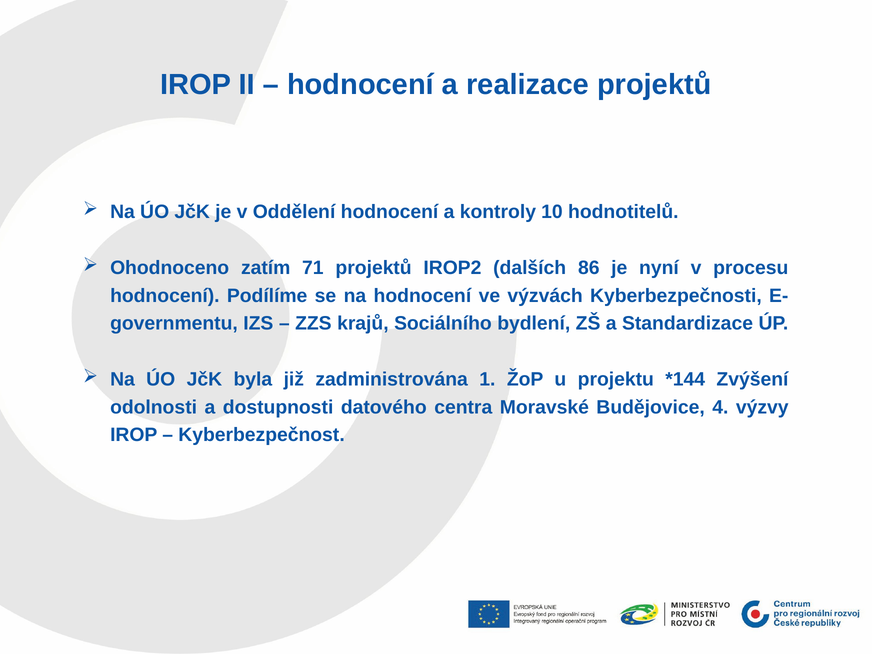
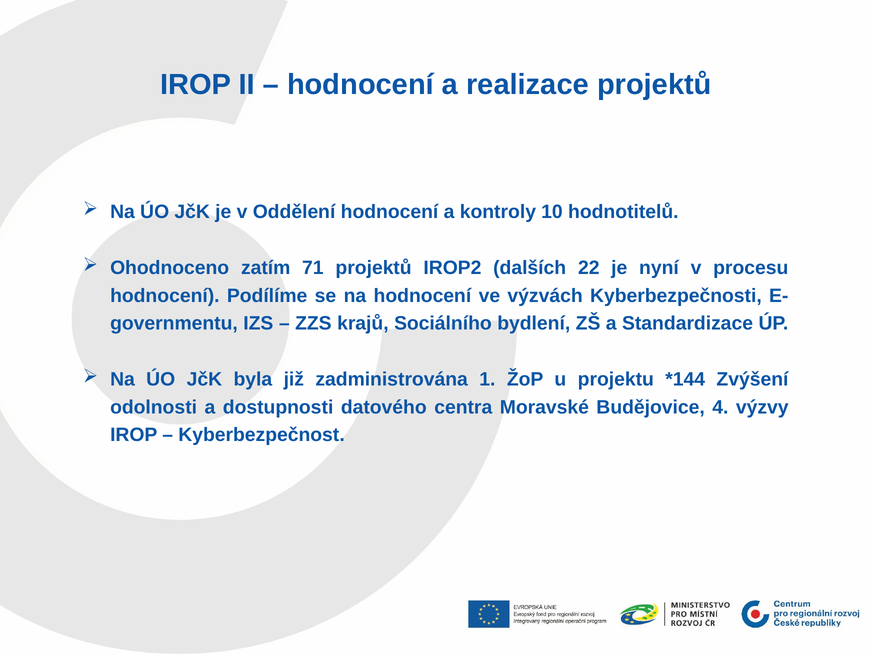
86: 86 -> 22
